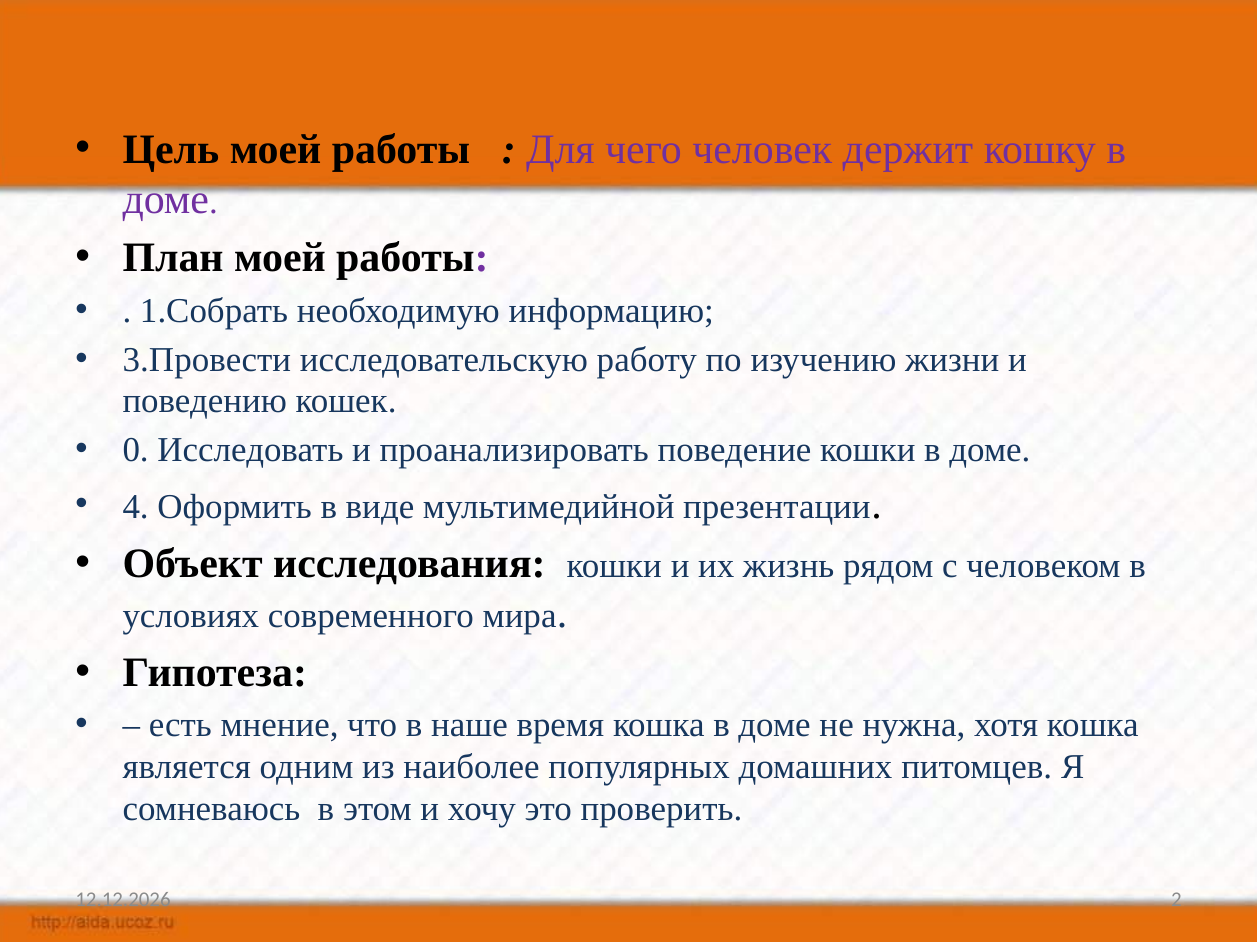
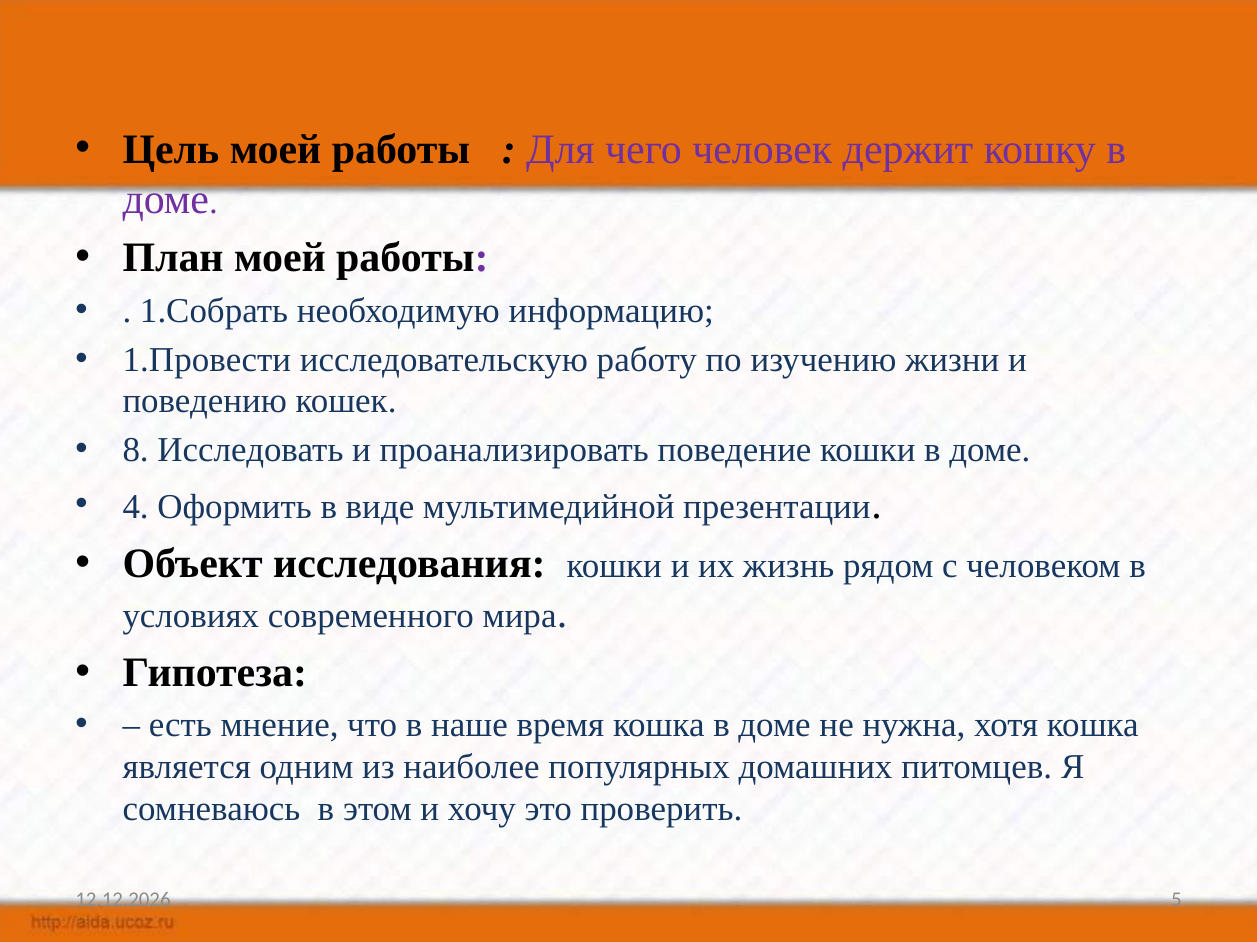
3.Провести: 3.Провести -> 1.Провести
0: 0 -> 8
2: 2 -> 5
